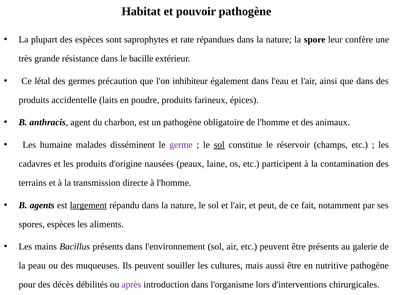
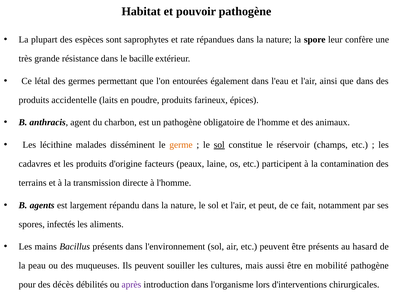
précaution: précaution -> permettant
inhibiteur: inhibiteur -> entourées
humaine: humaine -> lécithine
germe colour: purple -> orange
nausées: nausées -> facteurs
largement underline: present -> none
spores espèces: espèces -> infectés
galerie: galerie -> hasard
nutritive: nutritive -> mobilité
